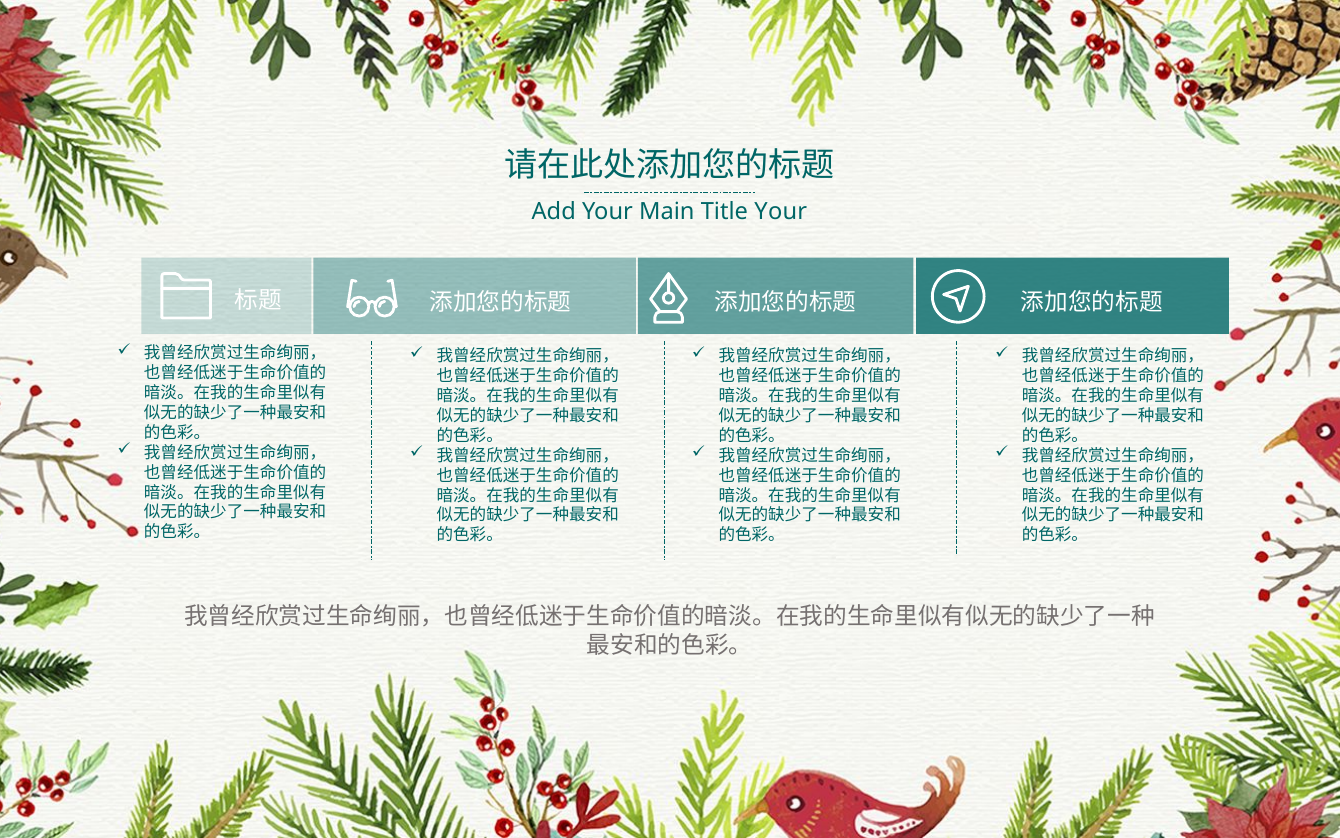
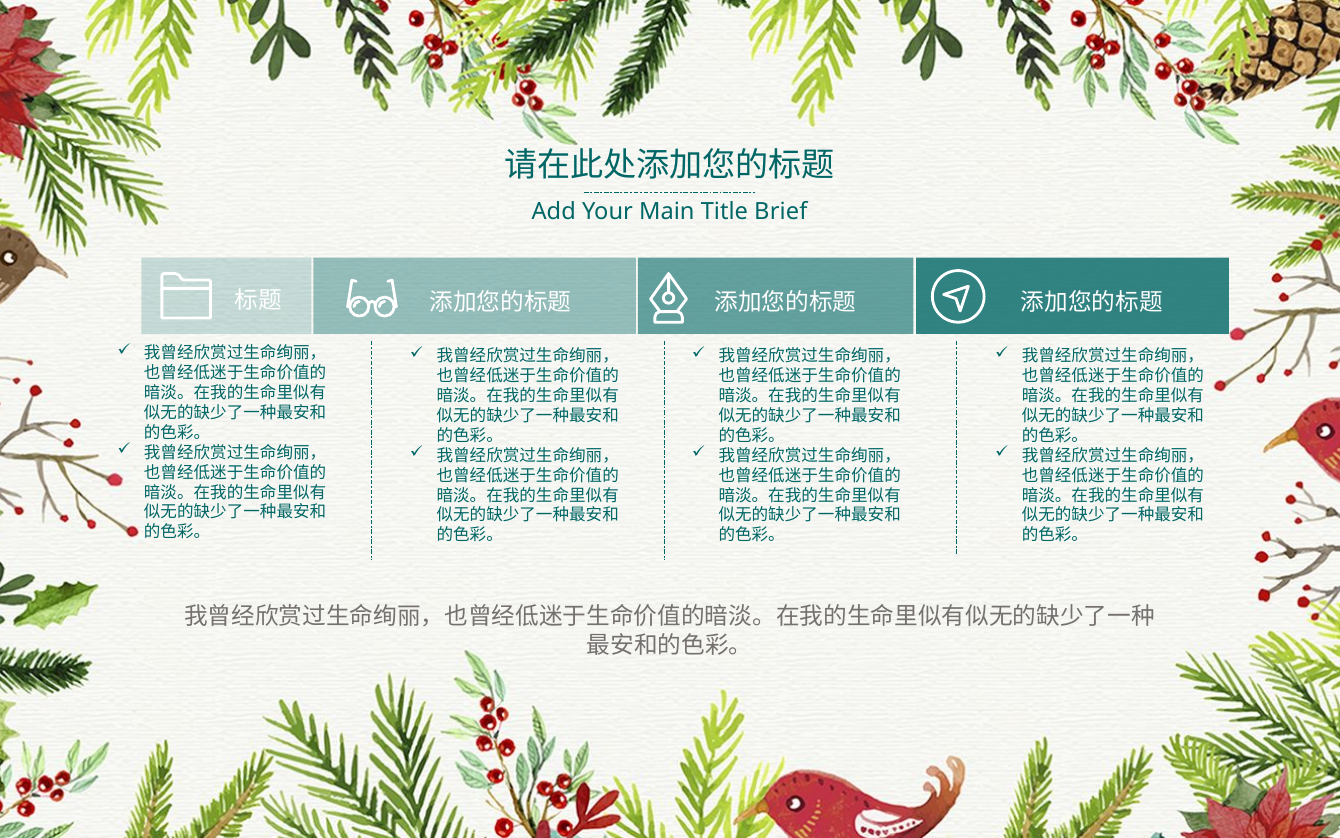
Title Your: Your -> Brief
